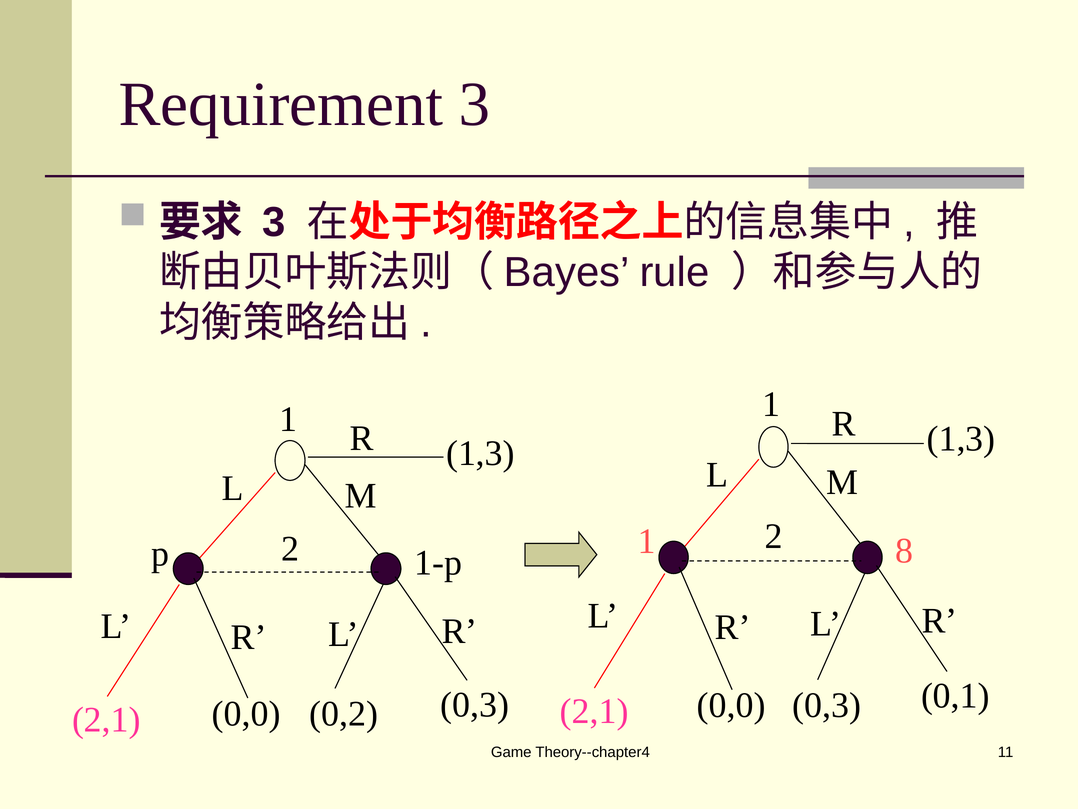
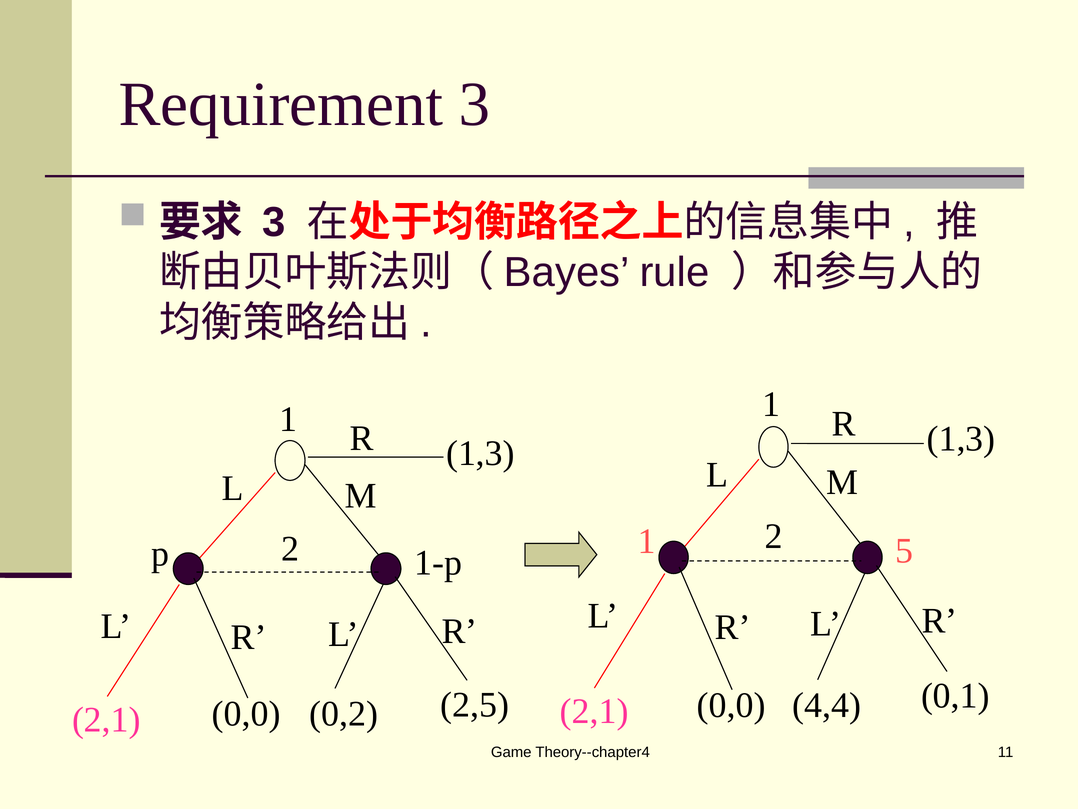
8: 8 -> 5
0,0 0,3: 0,3 -> 4,4
0,2 0,3: 0,3 -> 2,5
